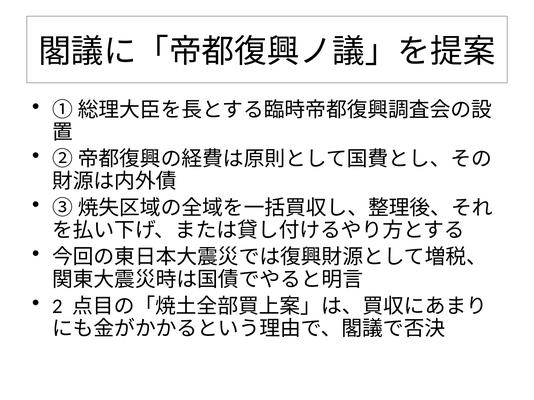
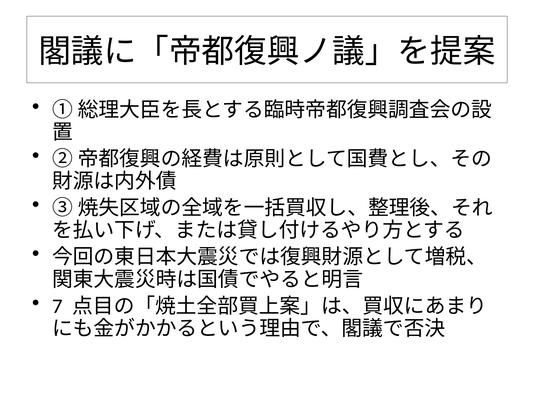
2: 2 -> 7
